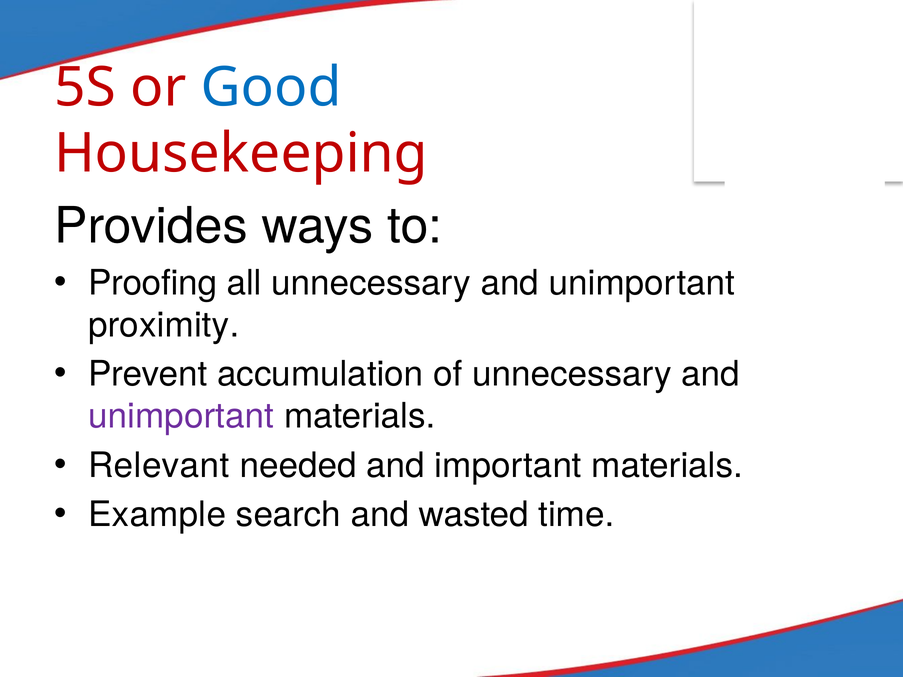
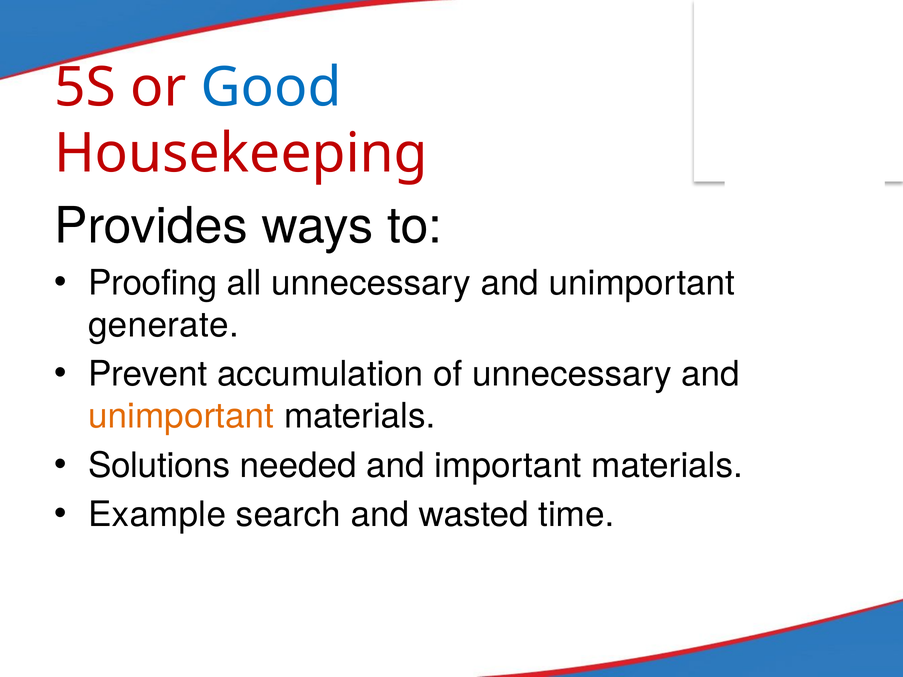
proximity: proximity -> generate
unimportant at (181, 417) colour: purple -> orange
Relevant: Relevant -> Solutions
